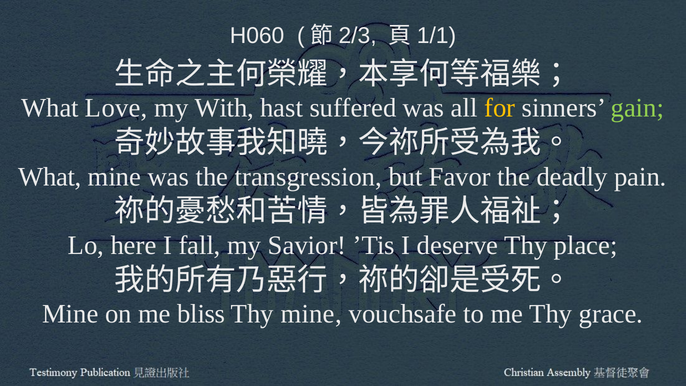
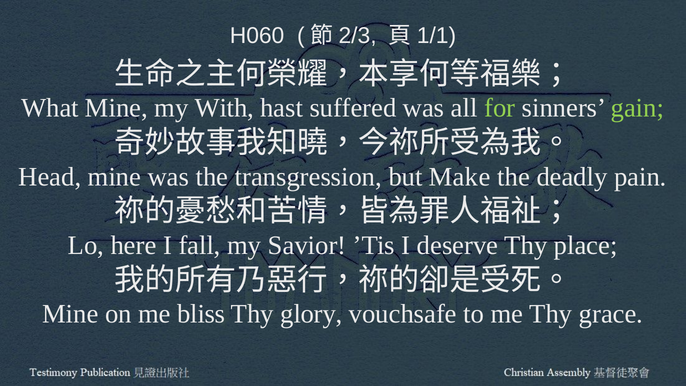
What Love: Love -> Mine
for colour: yellow -> light green
What at (50, 177): What -> Head
Favor: Favor -> Make
Thy mine: mine -> glory
